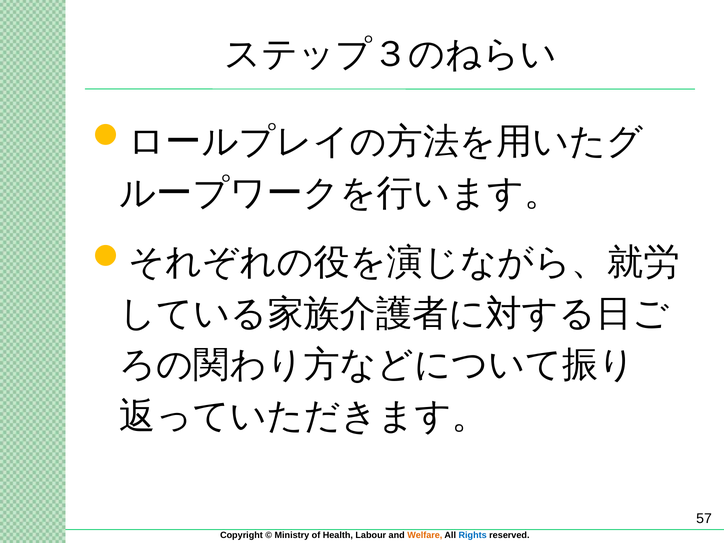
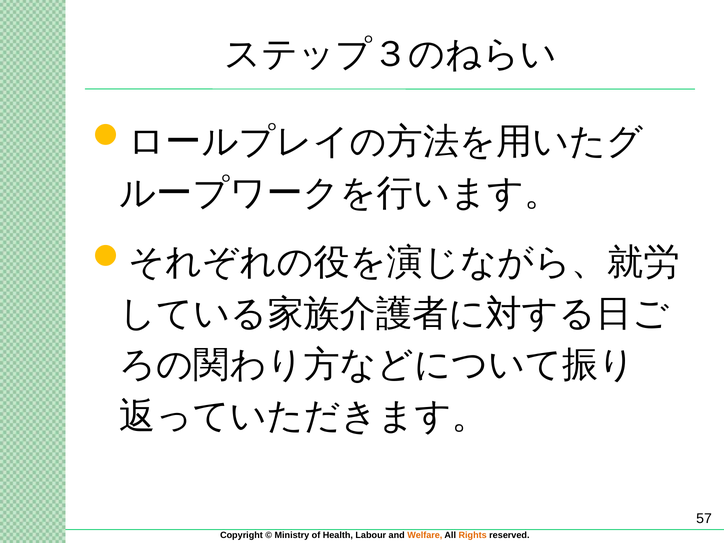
Rights colour: blue -> orange
